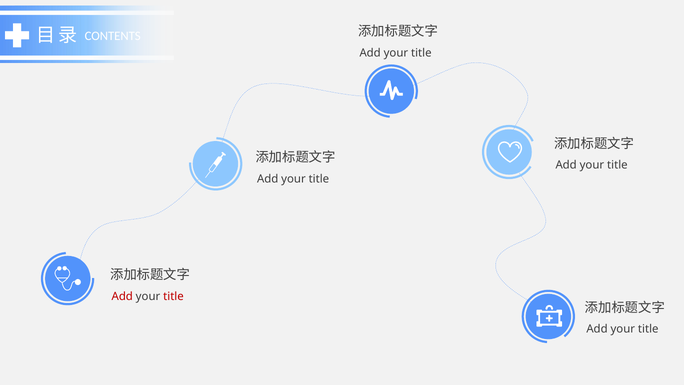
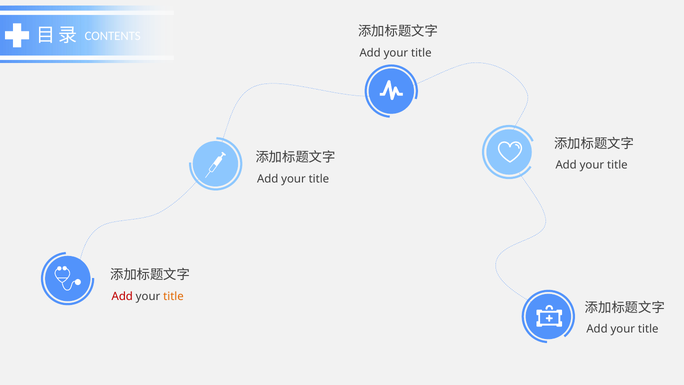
title at (173, 296) colour: red -> orange
